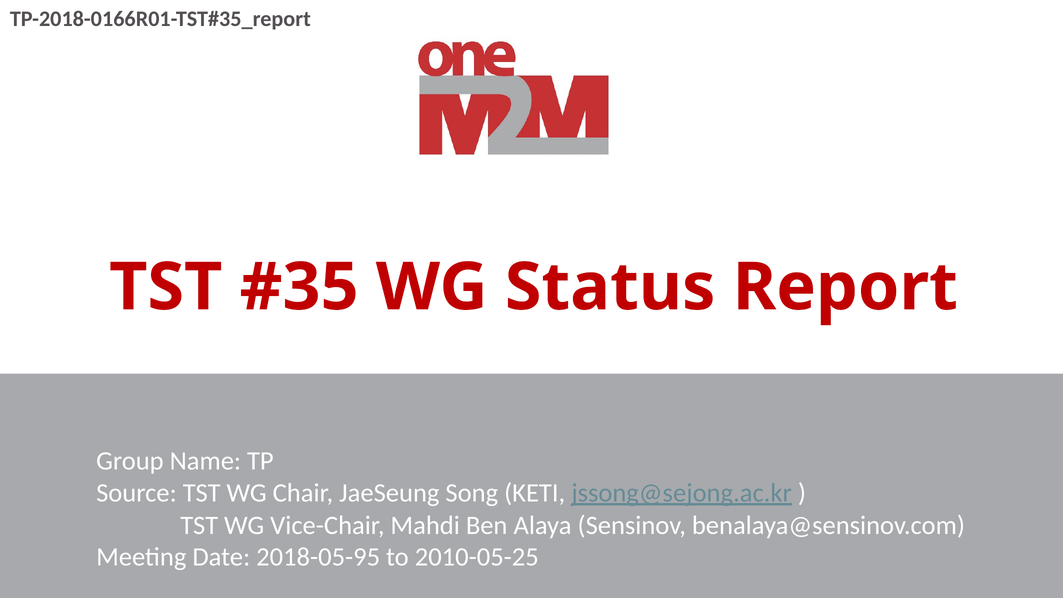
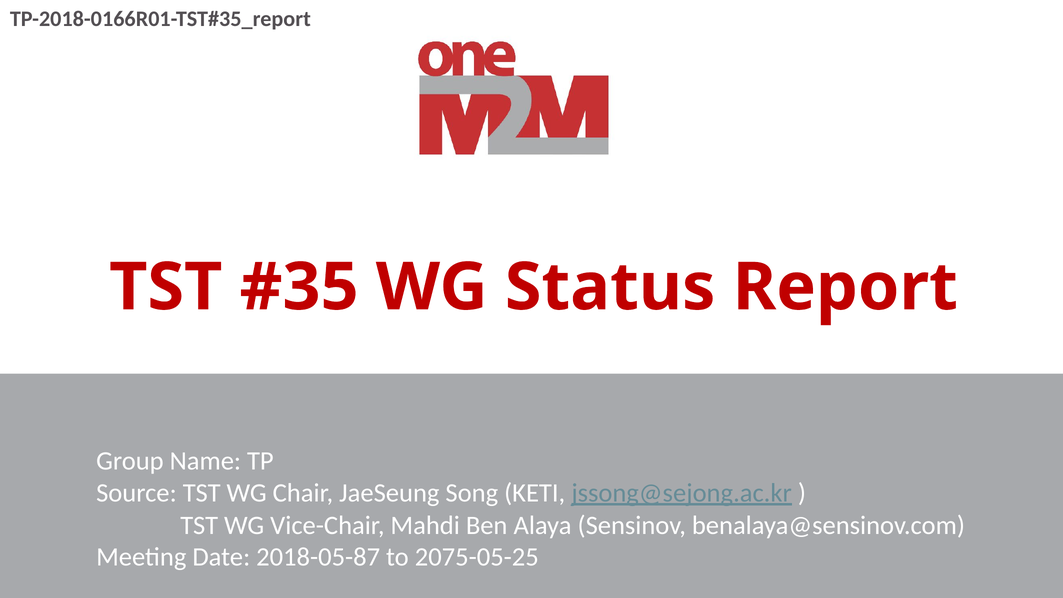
2018-05-95: 2018-05-95 -> 2018-05-87
2010-05-25: 2010-05-25 -> 2075-05-25
